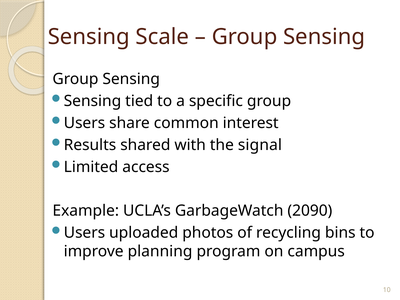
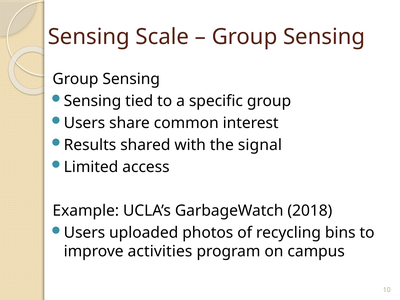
2090: 2090 -> 2018
planning: planning -> activities
